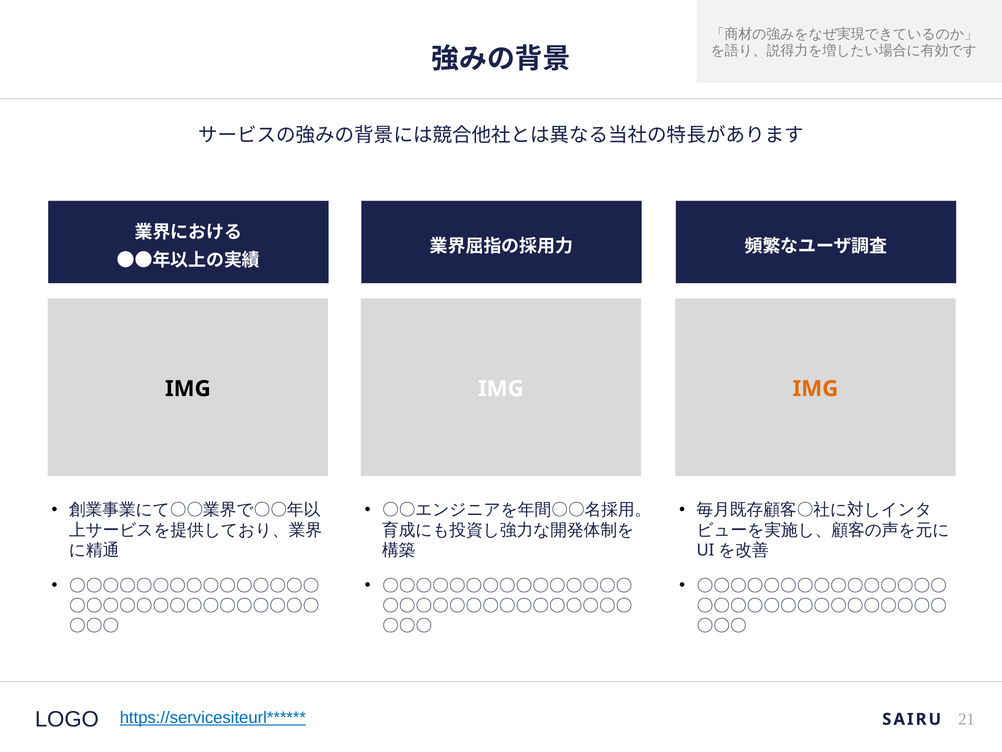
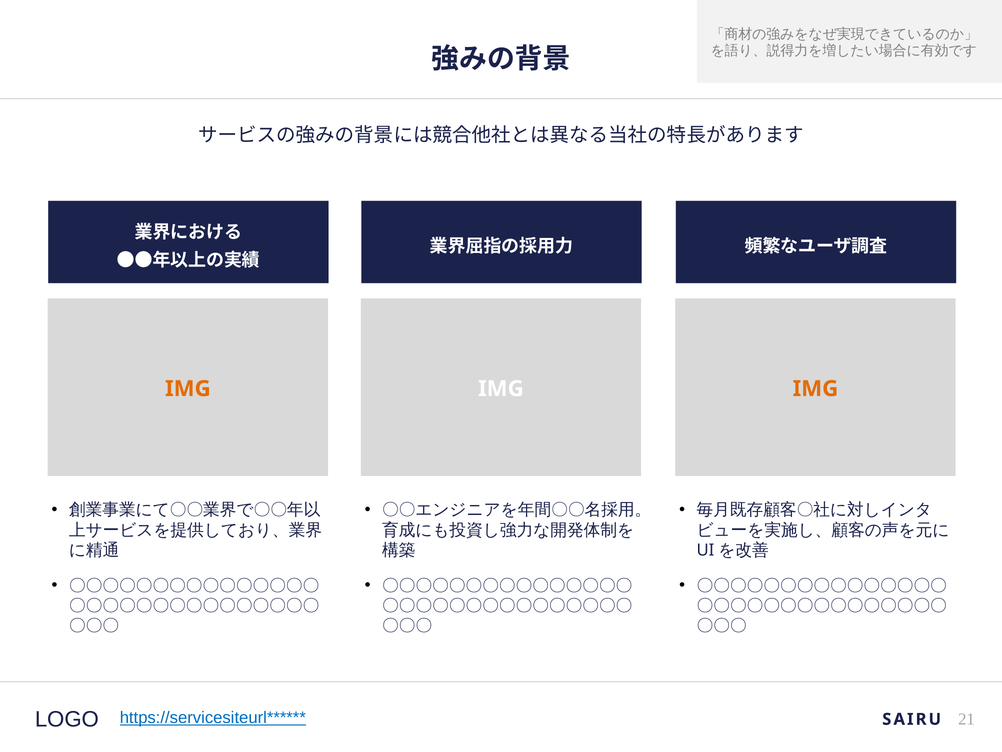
IMG at (188, 388) colour: black -> orange
